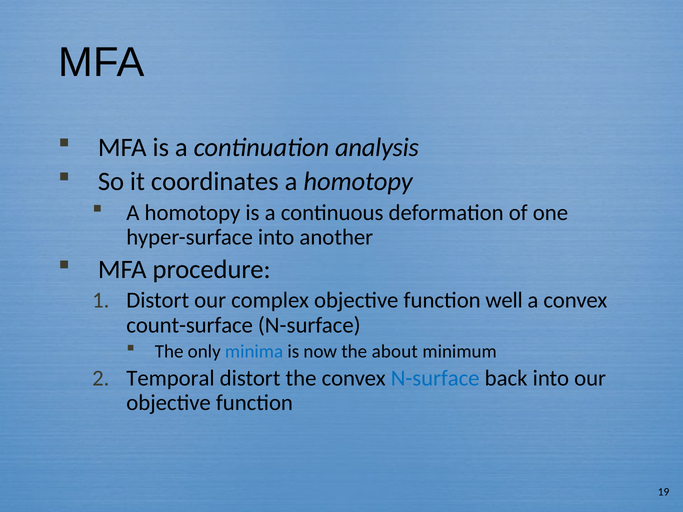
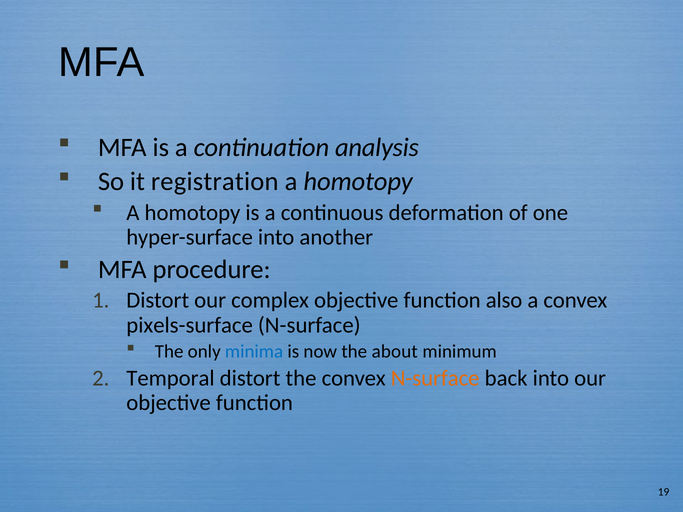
coordinates: coordinates -> registration
well: well -> also
count-surface: count-surface -> pixels-surface
N-surface at (435, 379) colour: blue -> orange
